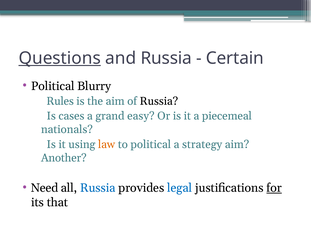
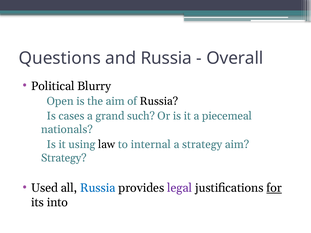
Questions underline: present -> none
Certain: Certain -> Overall
Rules: Rules -> Open
easy: easy -> such
law colour: orange -> black
to political: political -> internal
Another at (64, 158): Another -> Strategy
Need: Need -> Used
legal colour: blue -> purple
that: that -> into
